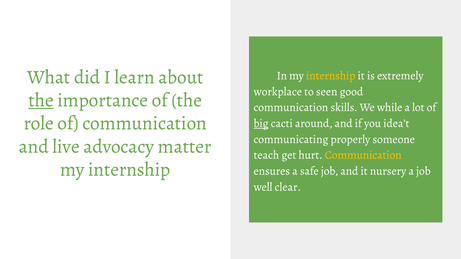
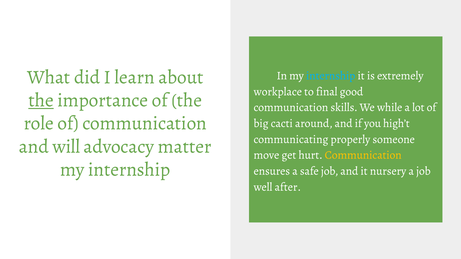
internship at (331, 76) colour: yellow -> light blue
seen: seen -> final
big underline: present -> none
idea’t: idea’t -> high’t
live: live -> will
teach: teach -> move
clear: clear -> after
